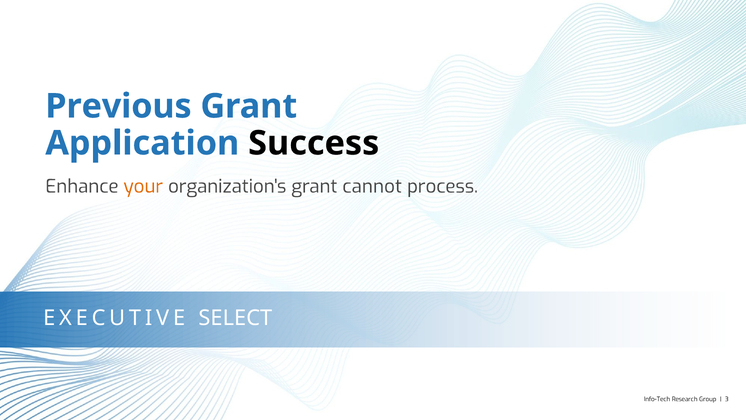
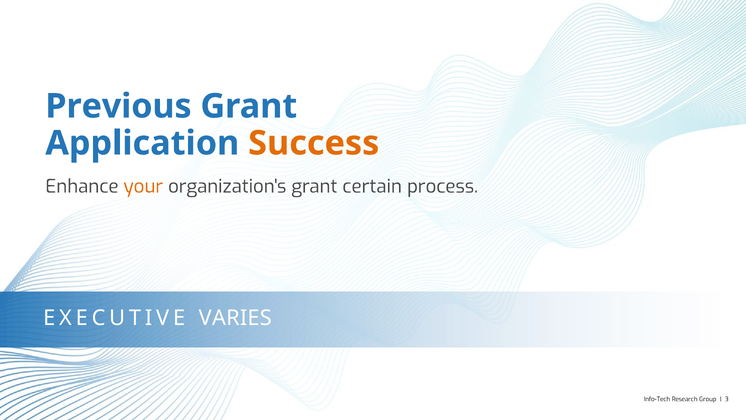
Success colour: black -> orange
cannot: cannot -> certain
SELECT: SELECT -> VARIES
